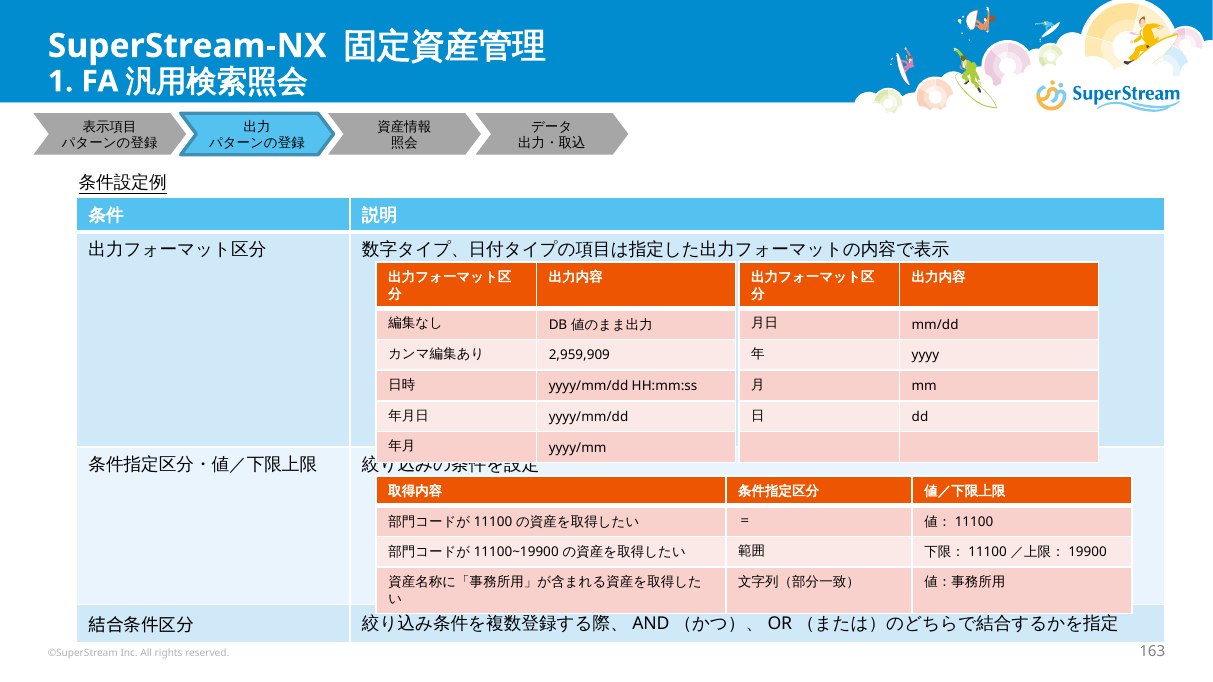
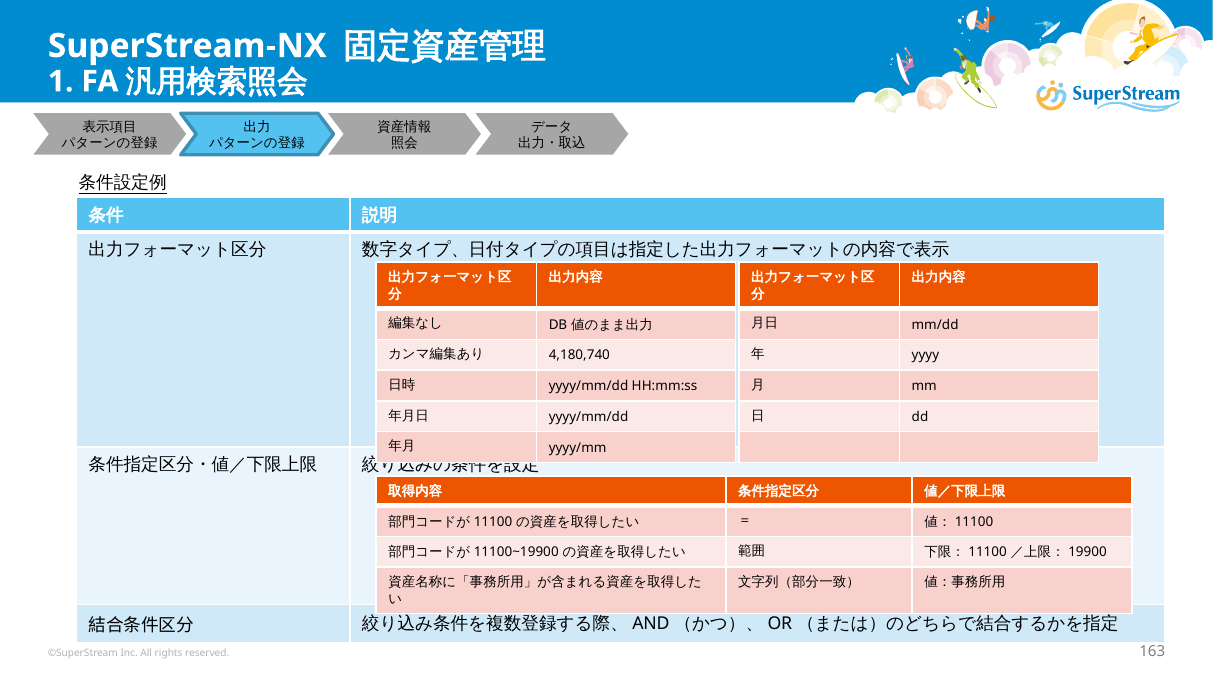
2,959,909: 2,959,909 -> 4,180,740
